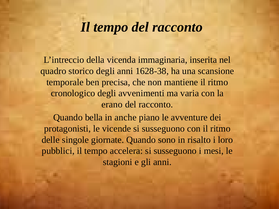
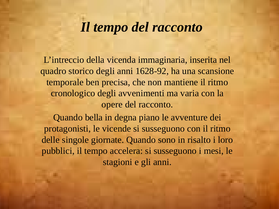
1628-38: 1628-38 -> 1628-92
erano: erano -> opere
anche: anche -> degna
